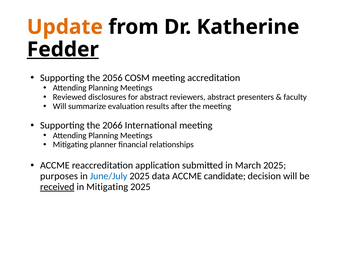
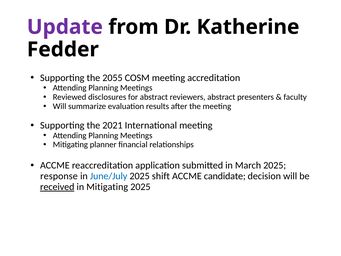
Update colour: orange -> purple
Fedder underline: present -> none
2056: 2056 -> 2055
2066: 2066 -> 2021
purposes: purposes -> response
data: data -> shift
